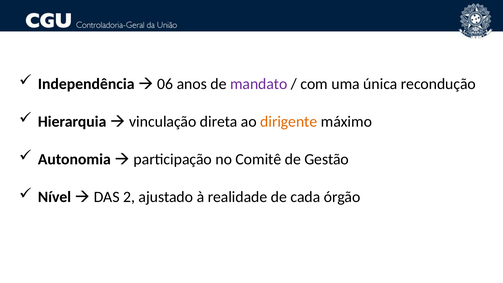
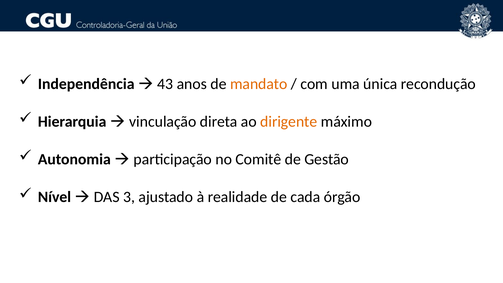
06: 06 -> 43
mandato colour: purple -> orange
2: 2 -> 3
